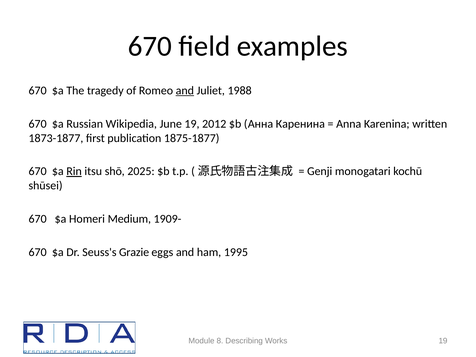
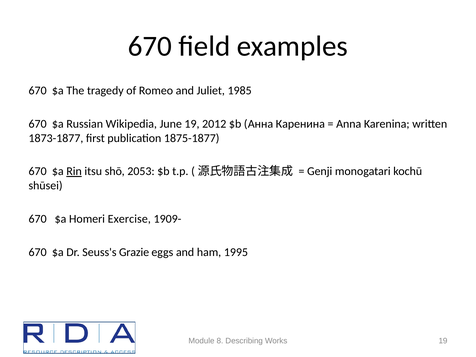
and at (185, 90) underline: present -> none
1988: 1988 -> 1985
2025: 2025 -> 2053
Medium: Medium -> Exercise
